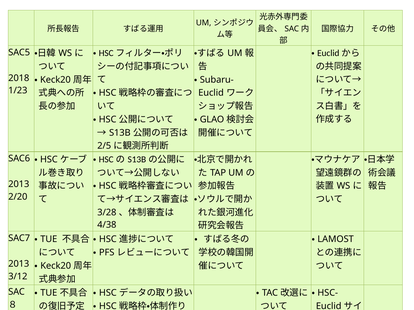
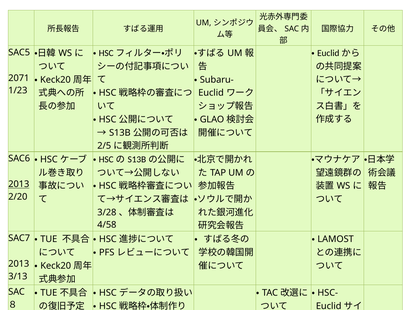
2018: 2018 -> 2071
2013 at (19, 185) underline: none -> present
4/38: 4/38 -> 4/58
3/12: 3/12 -> 3/13
